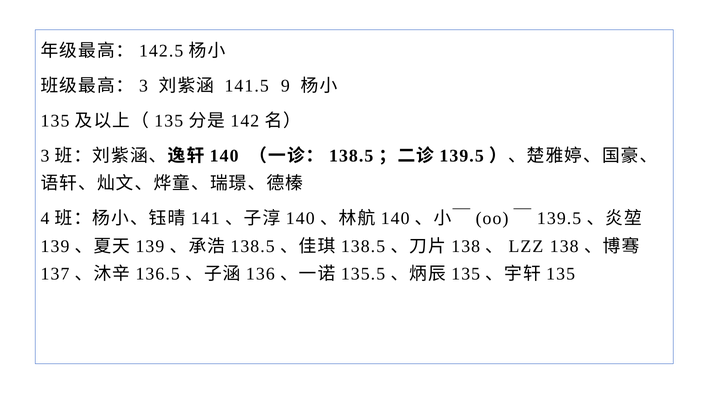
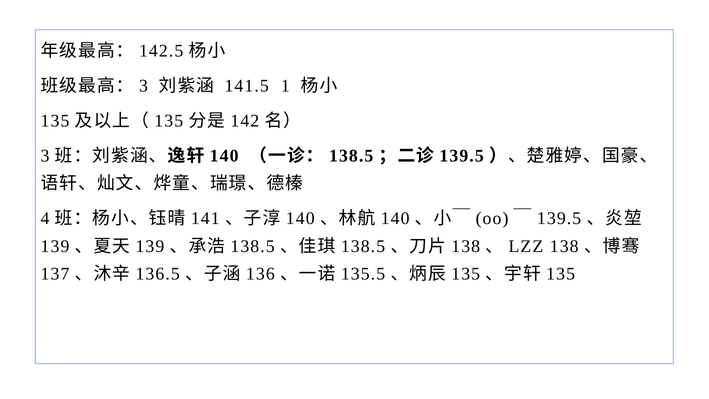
9: 9 -> 1
